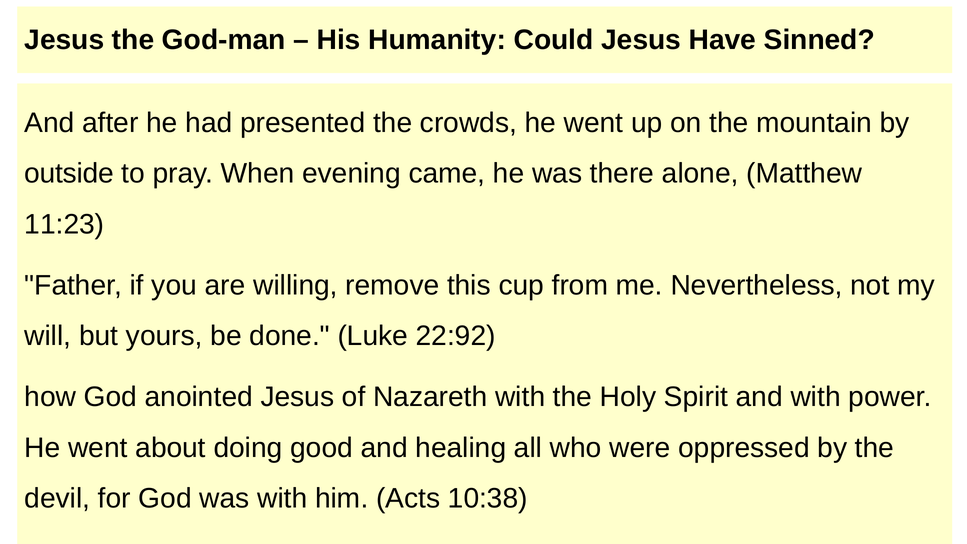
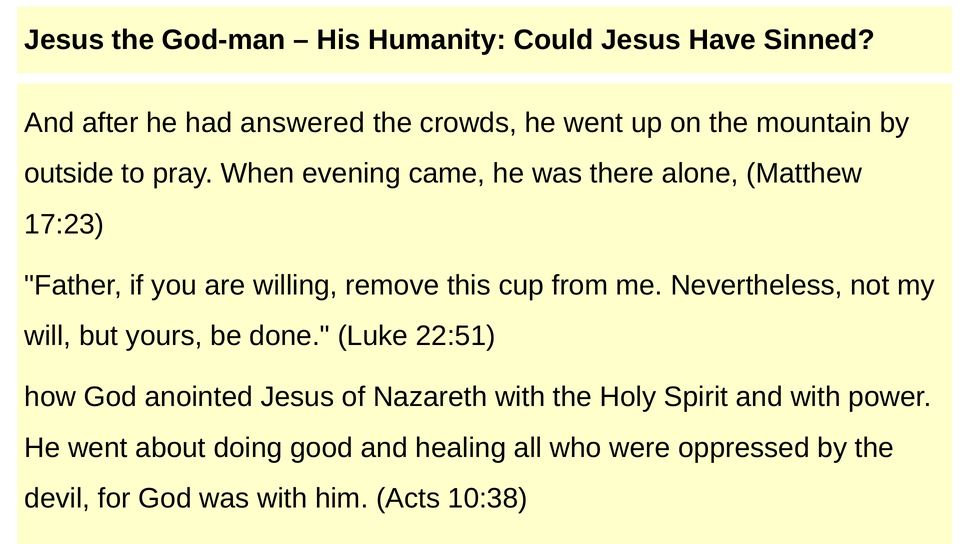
presented: presented -> answered
11:23: 11:23 -> 17:23
22:92: 22:92 -> 22:51
